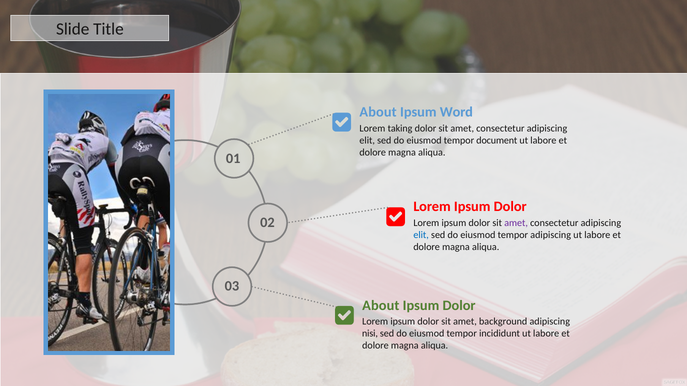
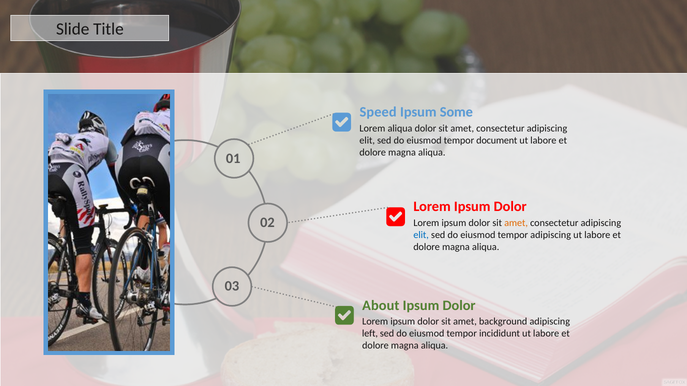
About at (378, 112): About -> Speed
Word: Word -> Some
Lorem taking: taking -> aliqua
amet at (516, 223) colour: purple -> orange
nisi: nisi -> left
